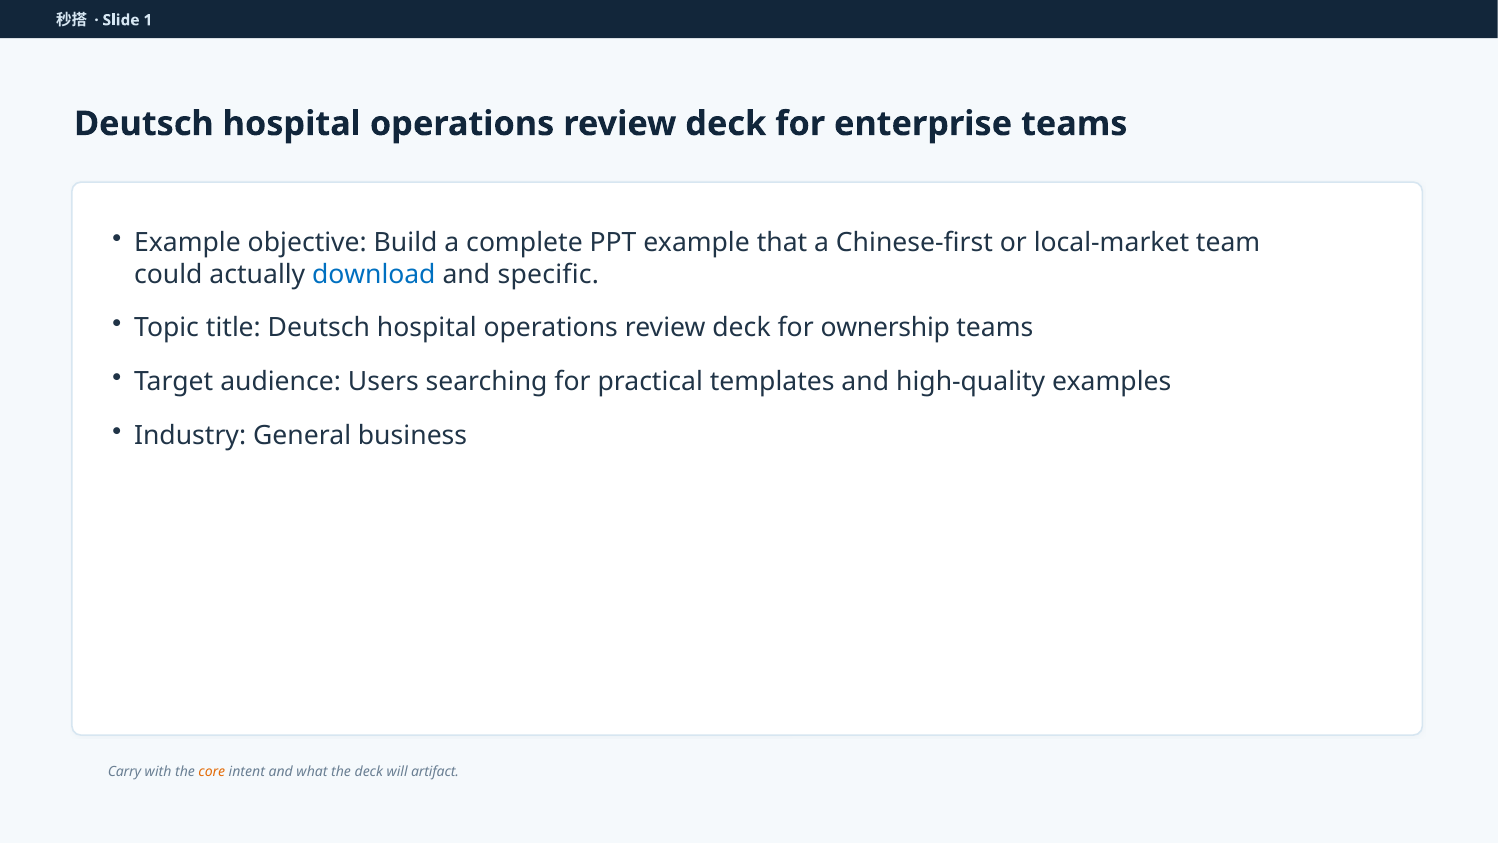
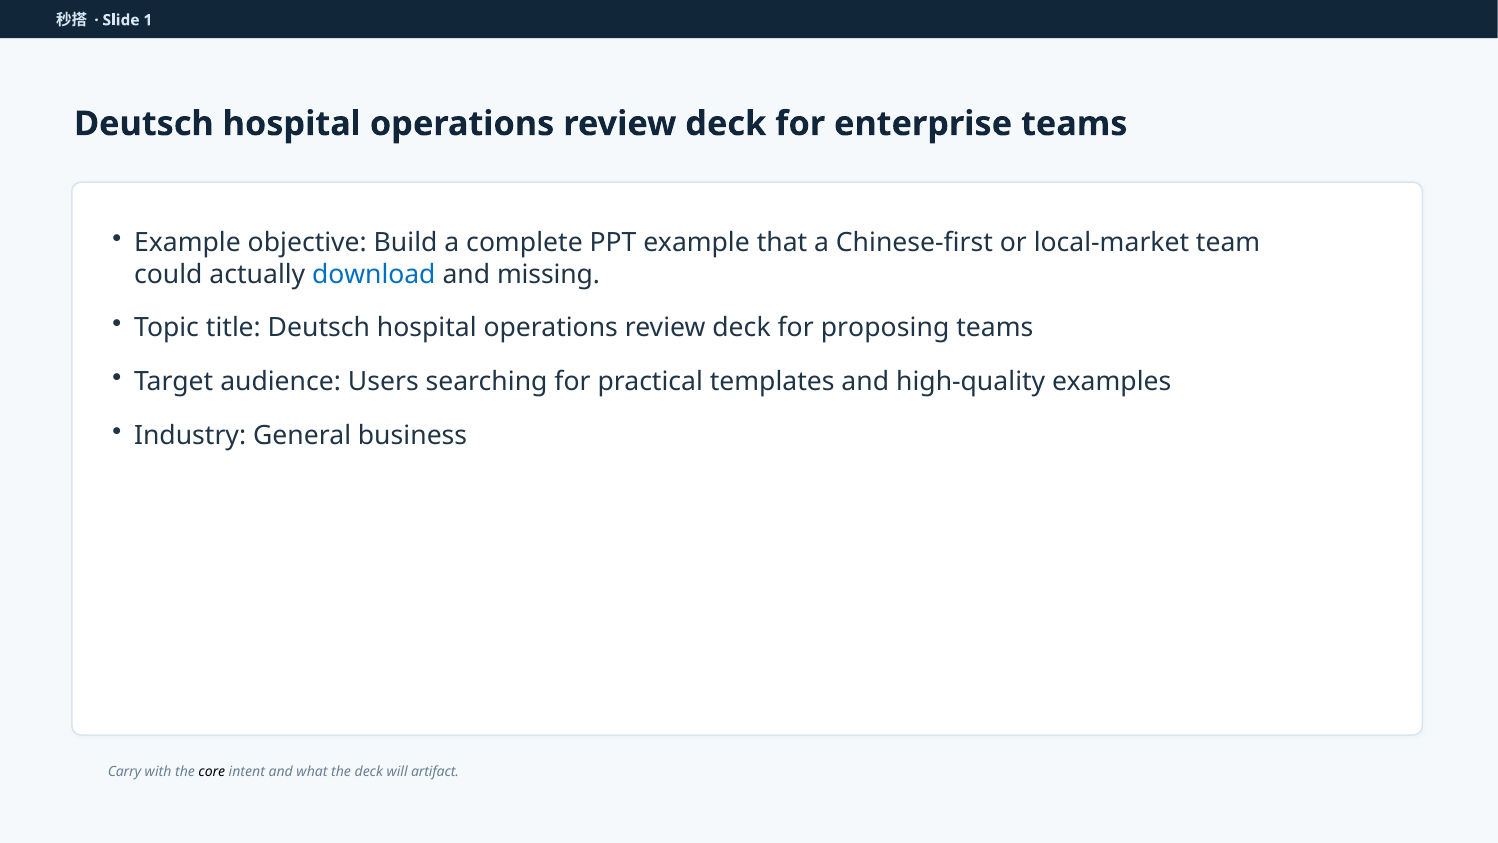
specific: specific -> missing
ownership: ownership -> proposing
core colour: orange -> black
